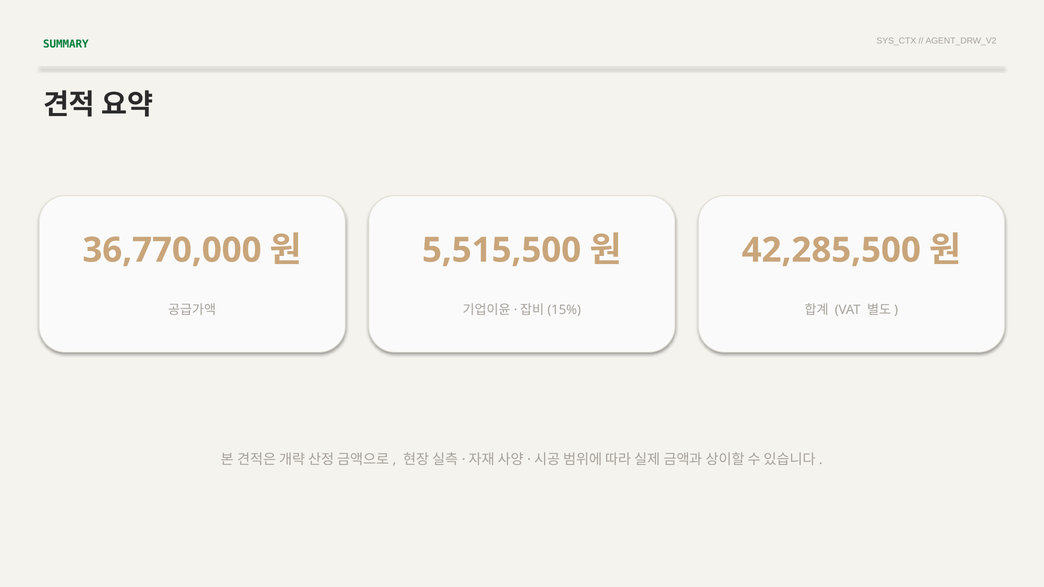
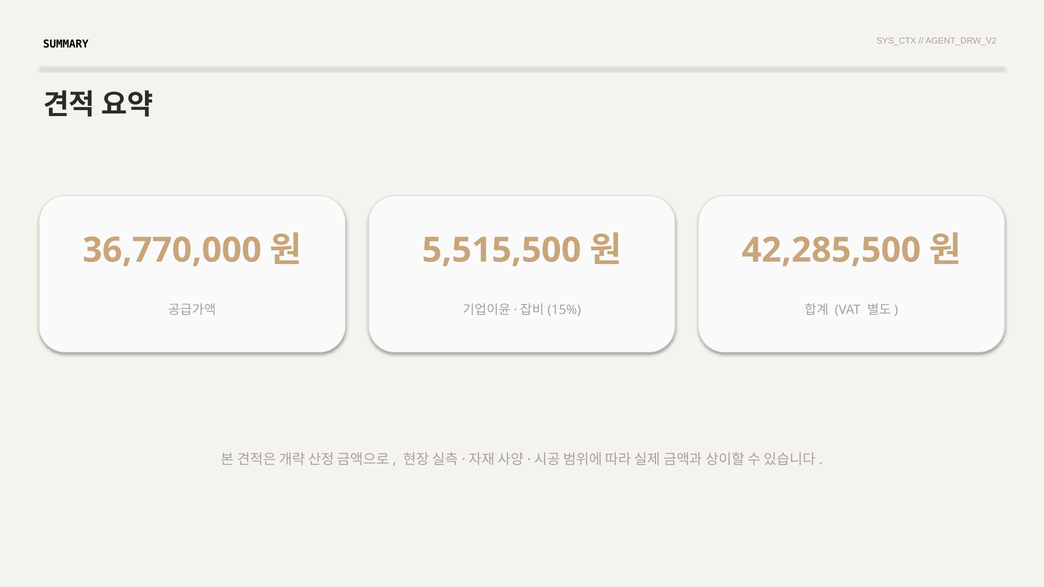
SUMMARY colour: green -> black
